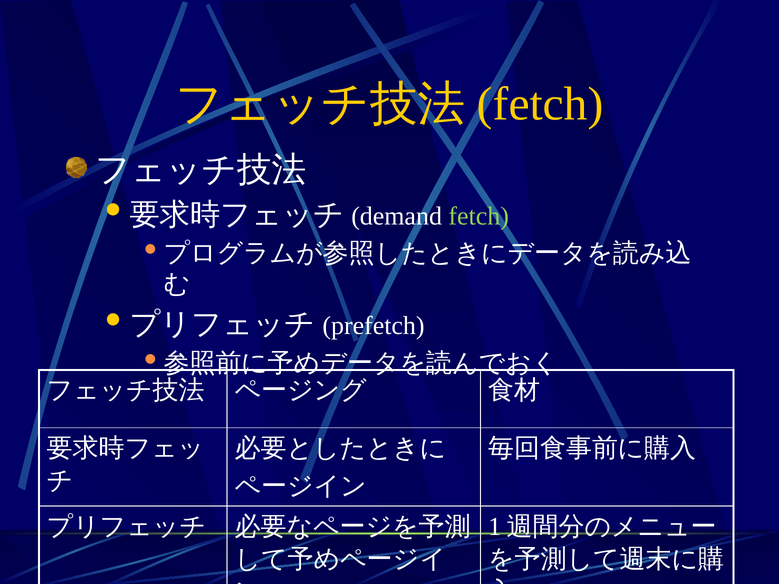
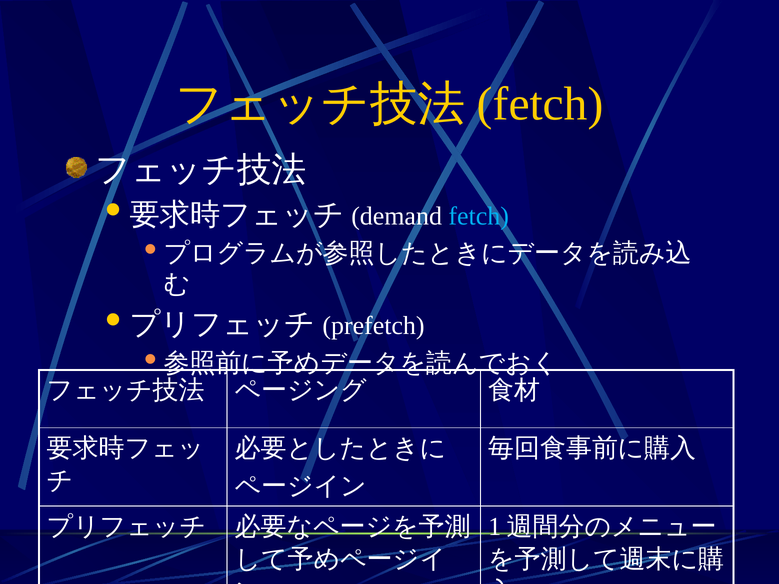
fetch at (479, 216) colour: light green -> light blue
